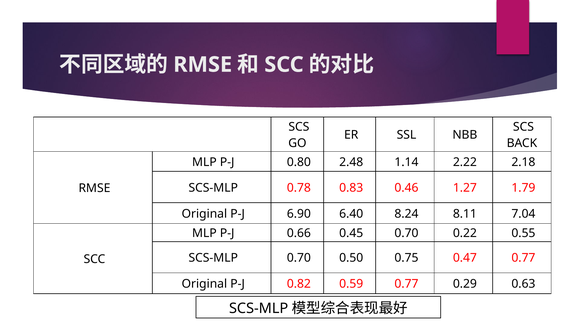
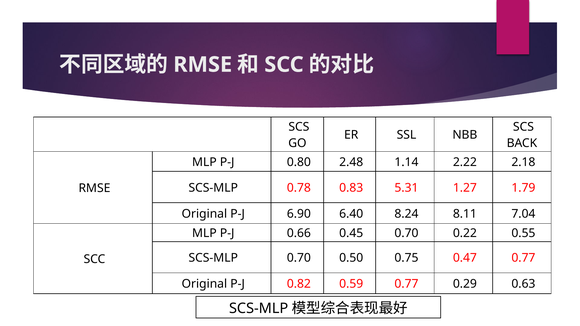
0.46: 0.46 -> 5.31
